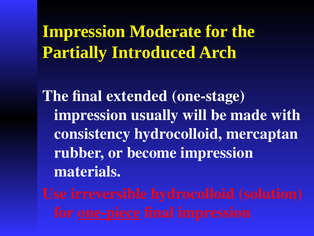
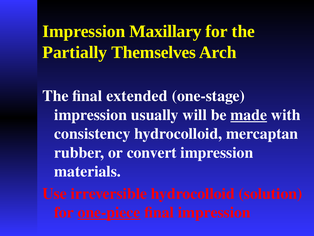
Moderate: Moderate -> Maxillary
Introduced: Introduced -> Themselves
made underline: none -> present
become: become -> convert
